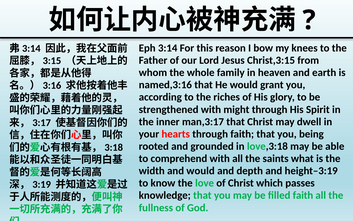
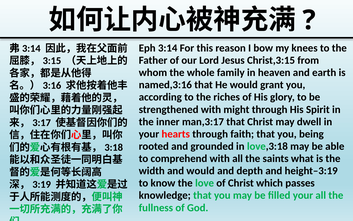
filled faith: faith -> your
